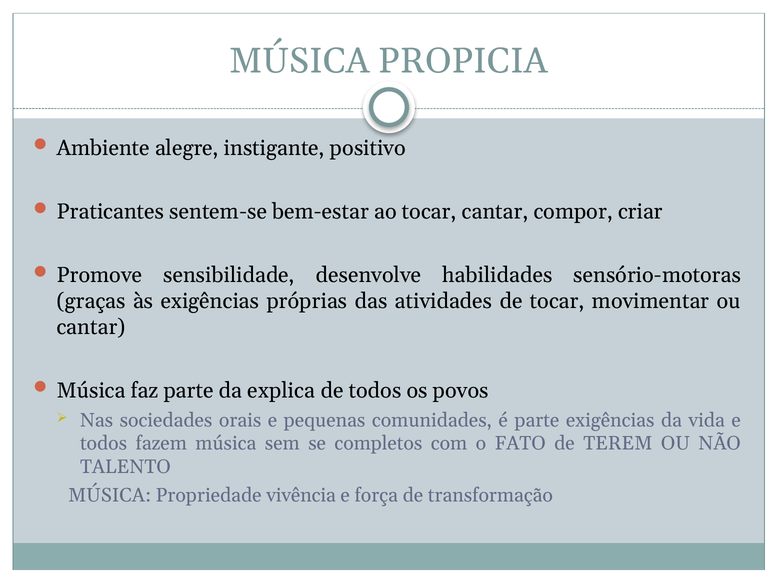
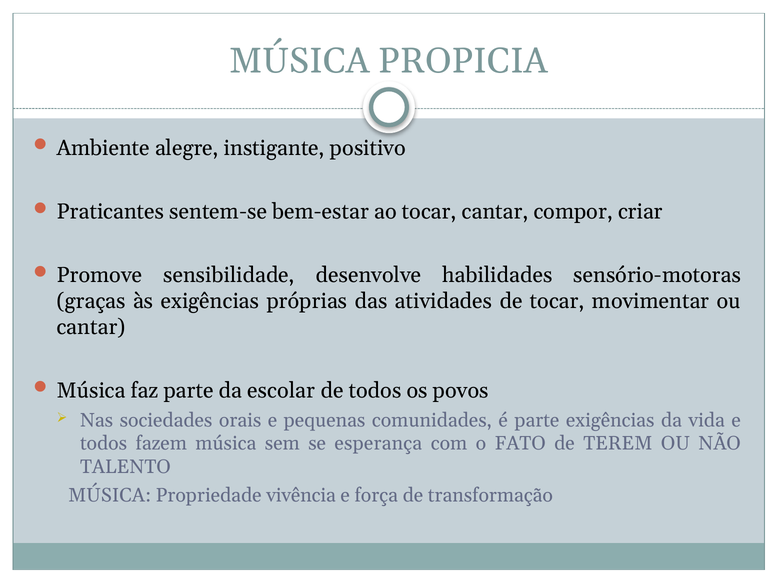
explica: explica -> escolar
completos: completos -> esperança
